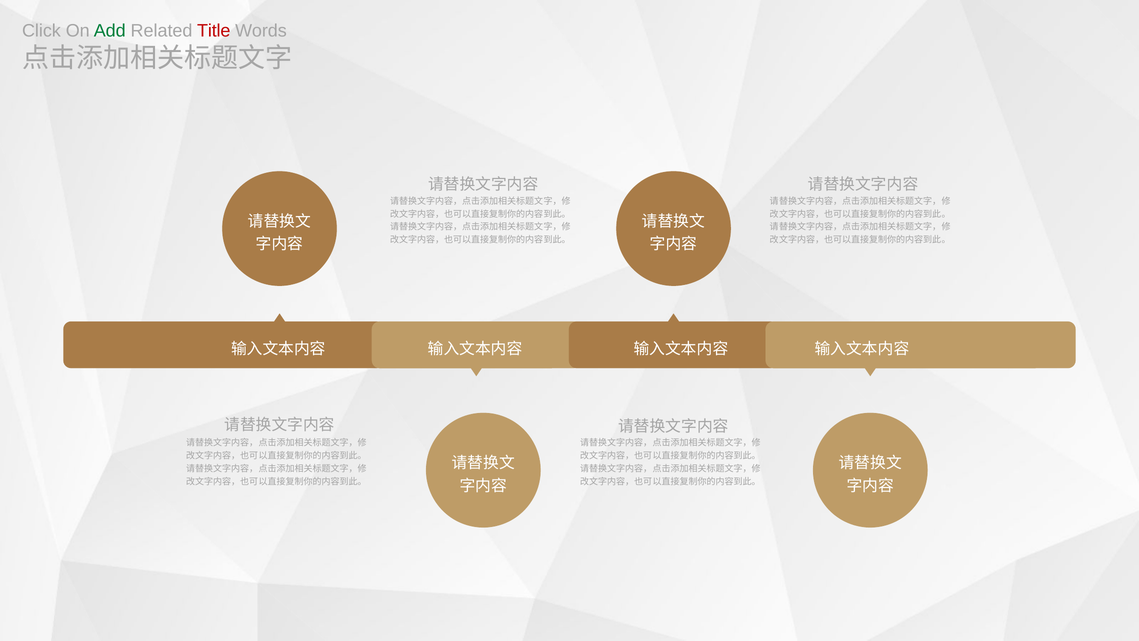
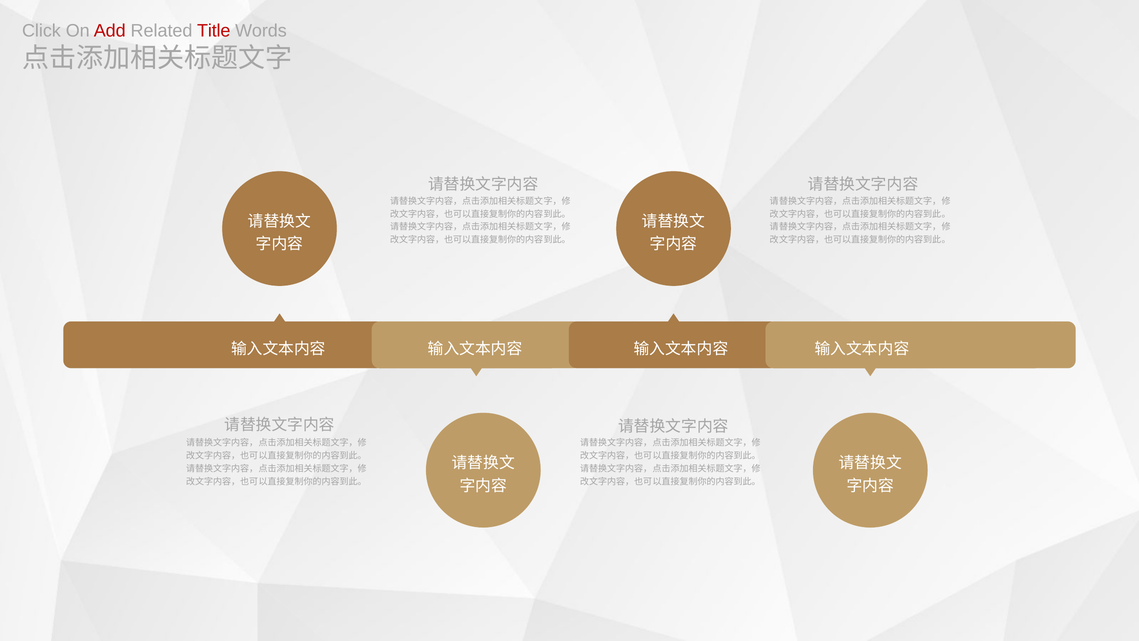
Add colour: green -> red
